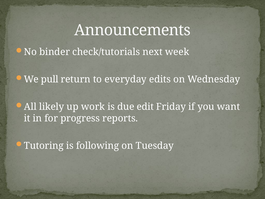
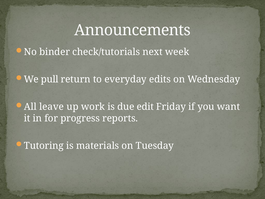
likely: likely -> leave
following: following -> materials
